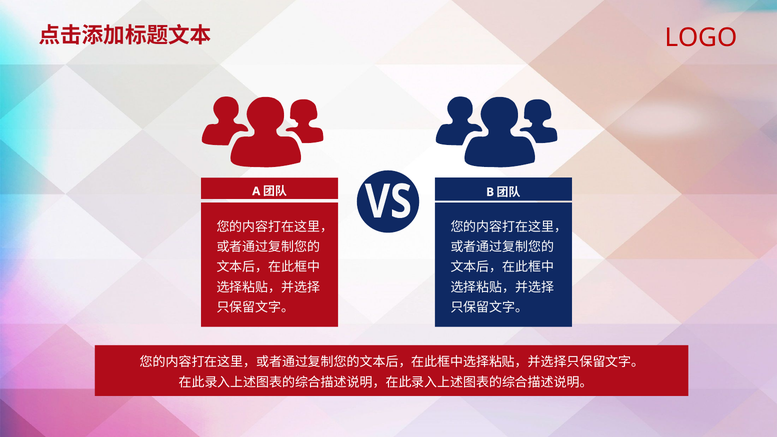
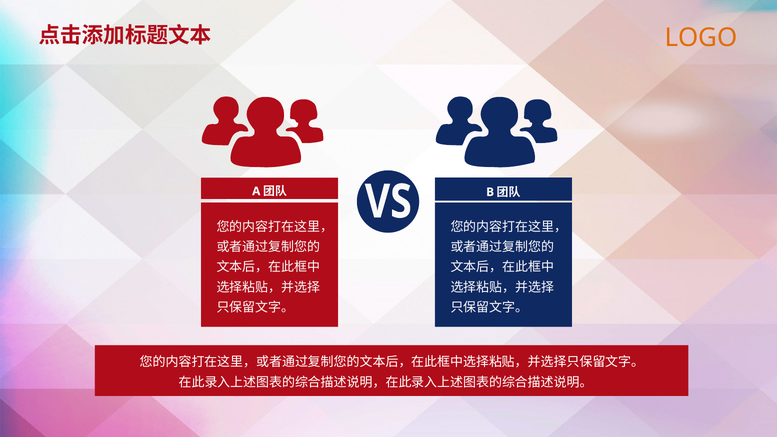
LOGO colour: red -> orange
